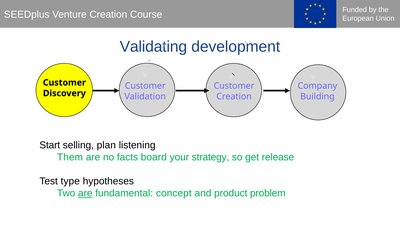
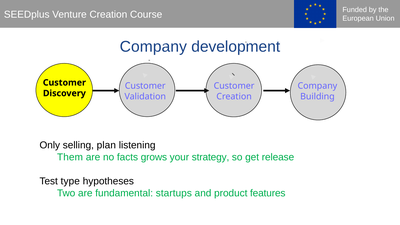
Validating at (153, 47): Validating -> Company
Start: Start -> Only
board: board -> grows
are at (85, 193) underline: present -> none
concept: concept -> startups
problem: problem -> features
